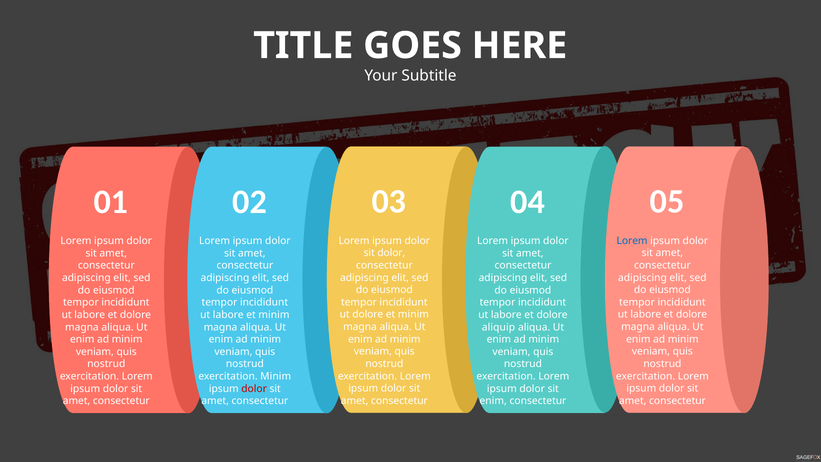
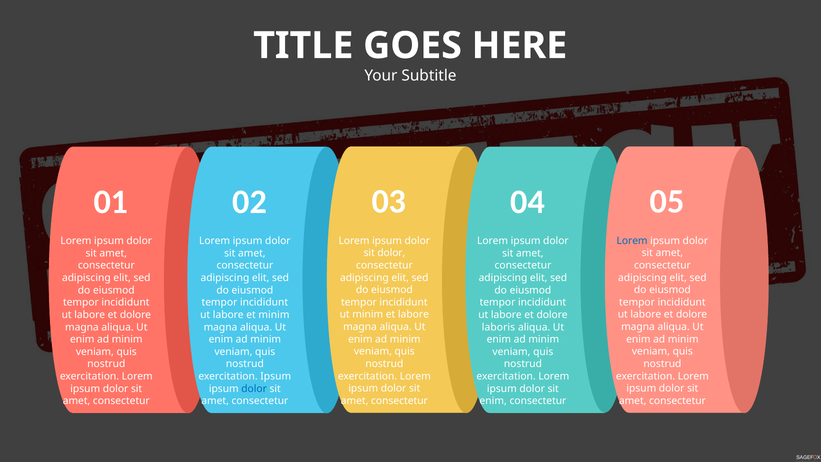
ut dolore: dolore -> minim
minim at (413, 314): minim -> labore
aliquip: aliquip -> laboris
exercitation Minim: Minim -> Ipsum
dolor at (254, 389) colour: red -> blue
